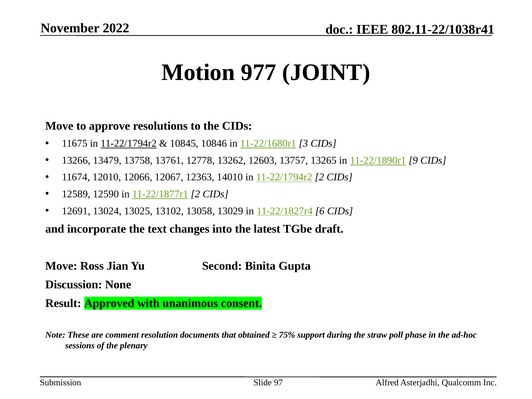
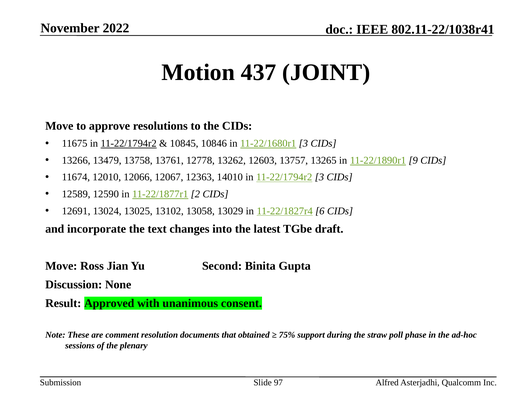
977: 977 -> 437
11-22/1794r2 2: 2 -> 3
